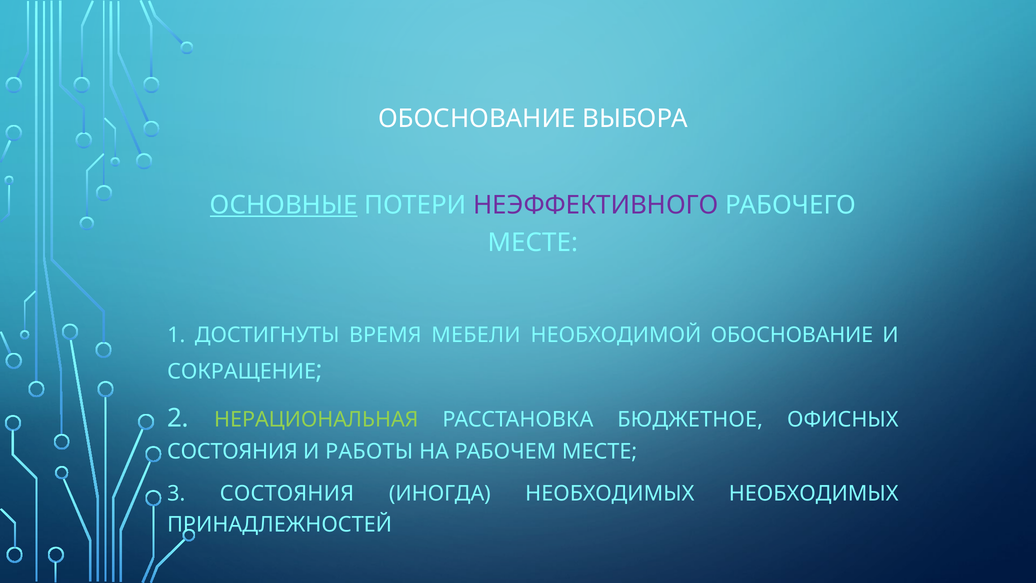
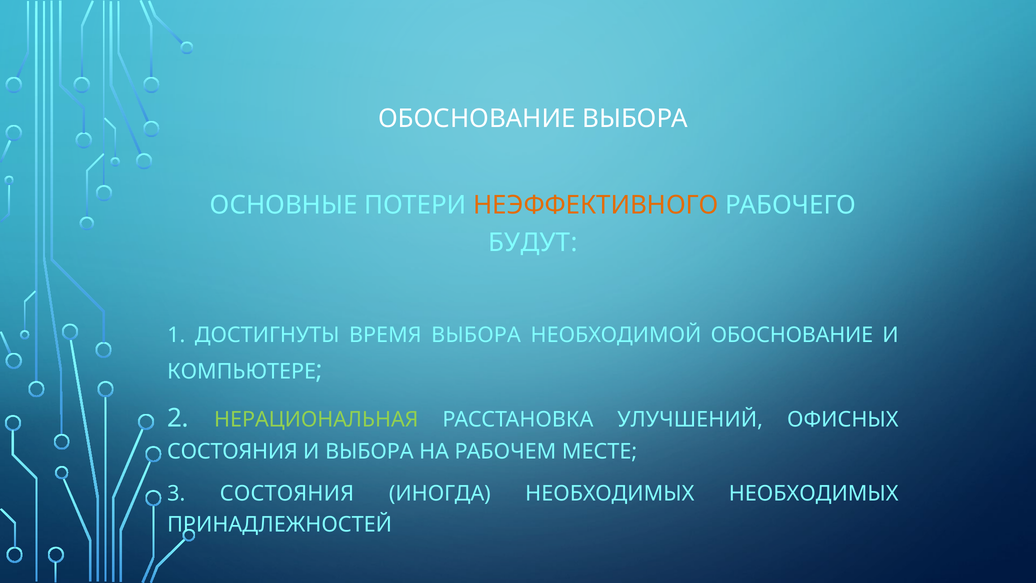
ОСНОВНЫЕ underline: present -> none
НЕЭФФЕКТИВНОГО colour: purple -> orange
МЕСТЕ at (533, 243): МЕСТЕ -> БУДУТ
ВРЕМЯ МЕБЕЛИ: МЕБЕЛИ -> ВЫБОРА
СОКРАЩЕНИЕ: СОКРАЩЕНИЕ -> КОМПЬЮТЕРЕ
БЮДЖЕТНОЕ: БЮДЖЕТНОЕ -> УЛУЧШЕНИЙ
И РАБОТЫ: РАБОТЫ -> ВЫБОРА
